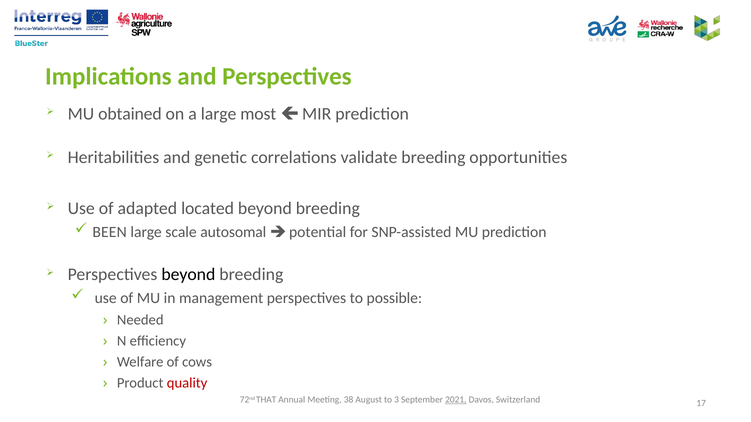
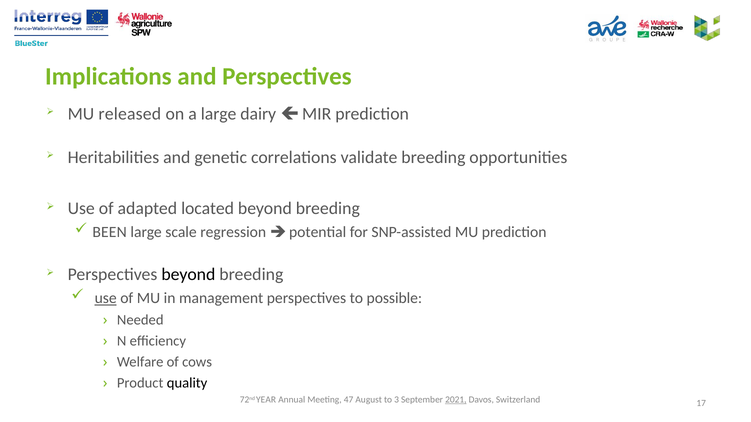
obtained: obtained -> released
most: most -> dairy
autosomal: autosomal -> regression
use at (106, 299) underline: none -> present
quality colour: red -> black
THAT: THAT -> YEAR
38: 38 -> 47
